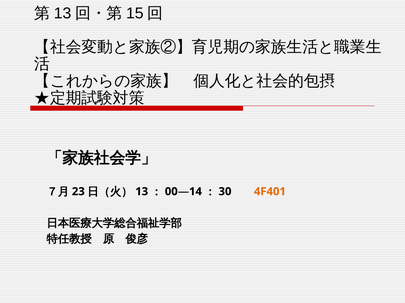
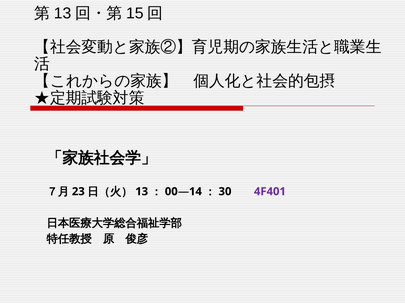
4F401 colour: orange -> purple
